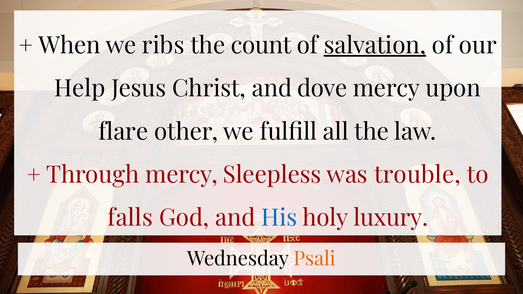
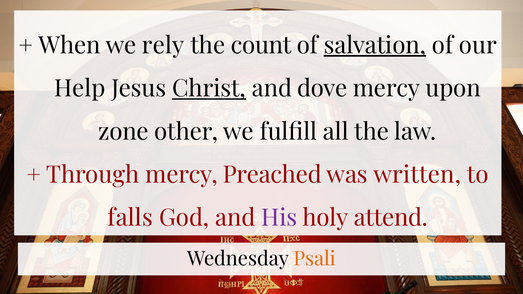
ribs: ribs -> rely
Christ underline: none -> present
flare: flare -> zone
Sleepless: Sleepless -> Preached
trouble: trouble -> written
His colour: blue -> purple
luxury: luxury -> attend
